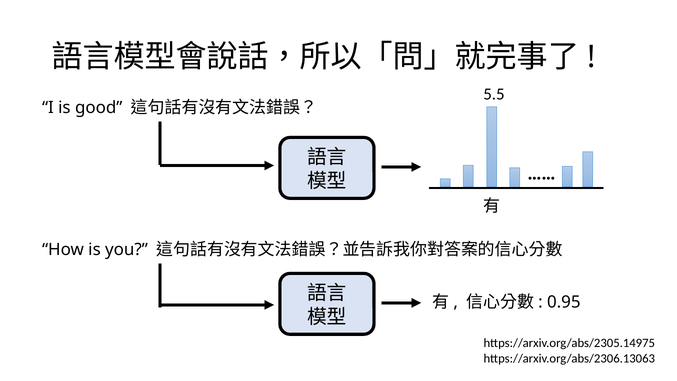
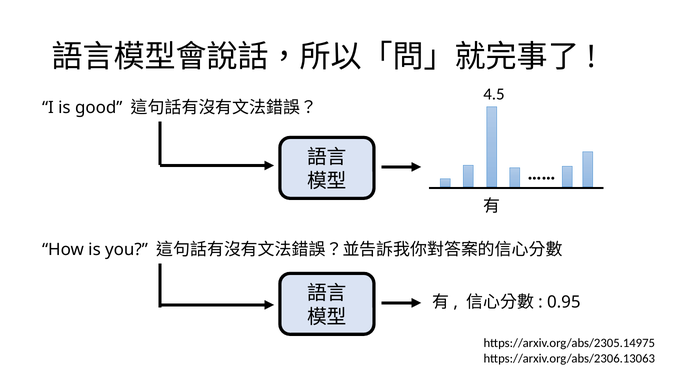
5.5: 5.5 -> 4.5
